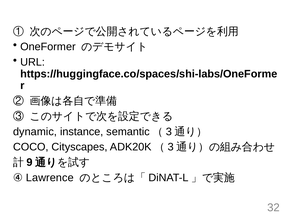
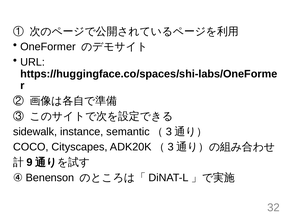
dynamic: dynamic -> sidewalk
Lawrence: Lawrence -> Benenson
